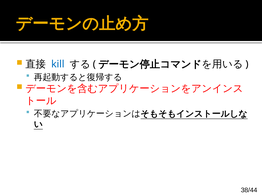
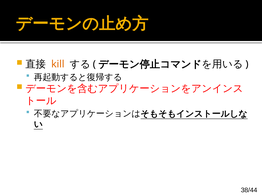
kill colour: blue -> orange
